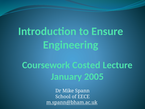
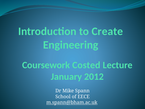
Ensure: Ensure -> Create
2005: 2005 -> 2012
